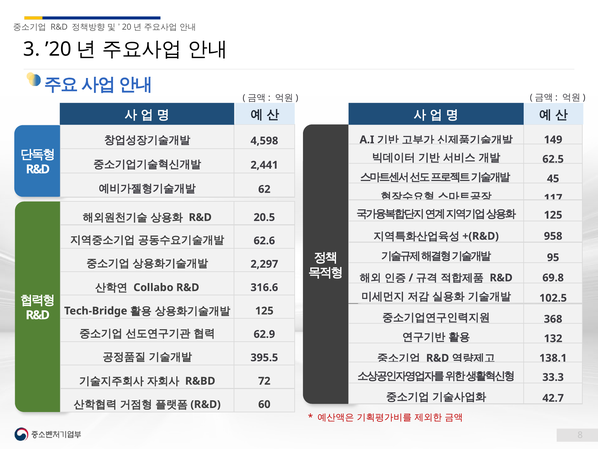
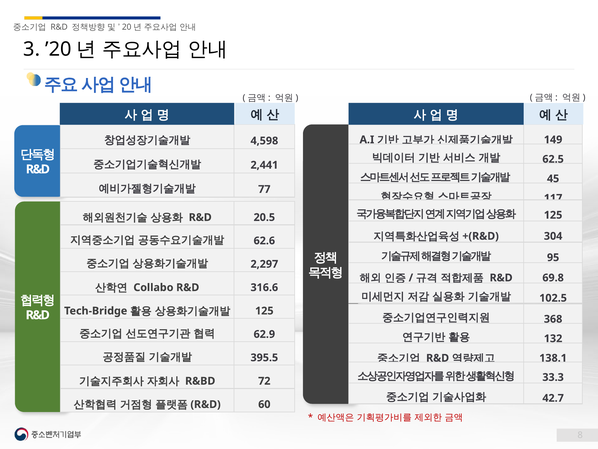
62: 62 -> 77
958: 958 -> 304
